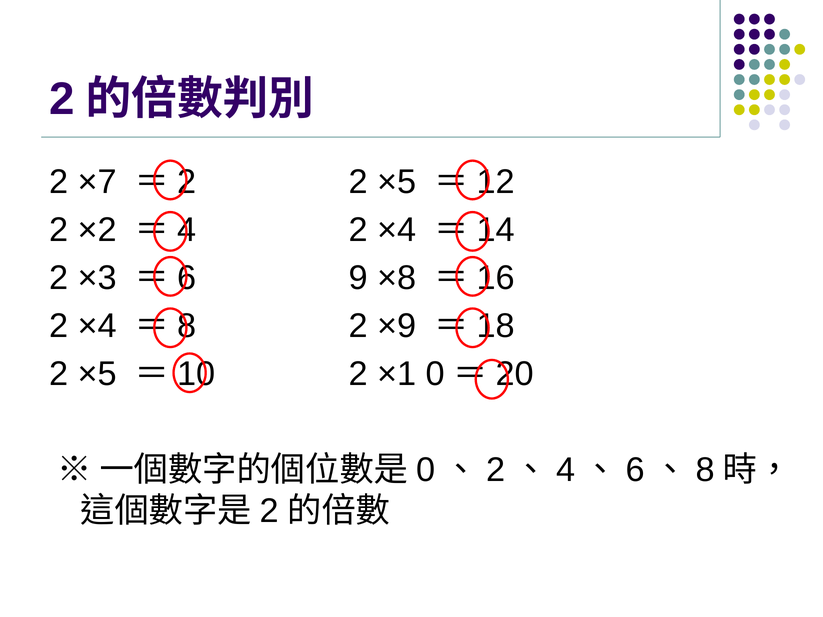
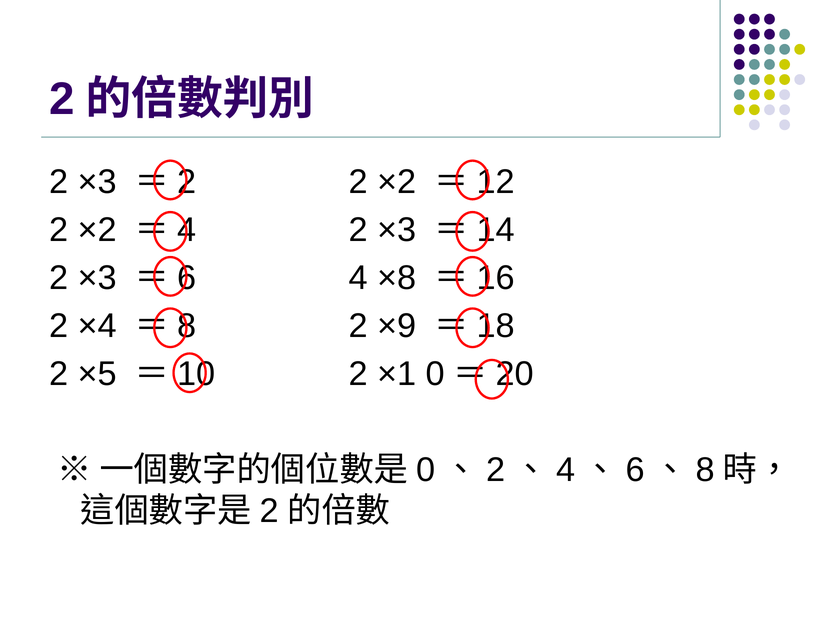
×7 at (97, 182): ×7 -> ×3
2 2 ×5: ×5 -> ×2
×4 at (397, 230): ×4 -> ×3
9 at (358, 278): 9 -> 4
